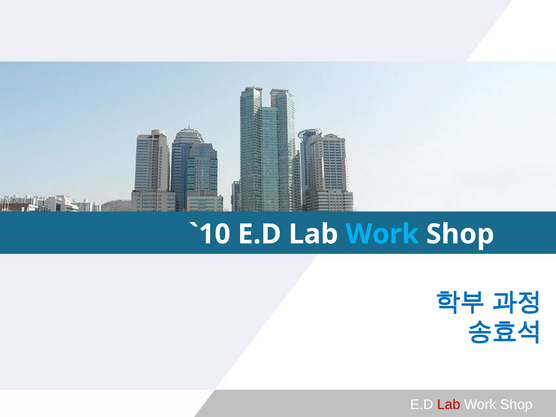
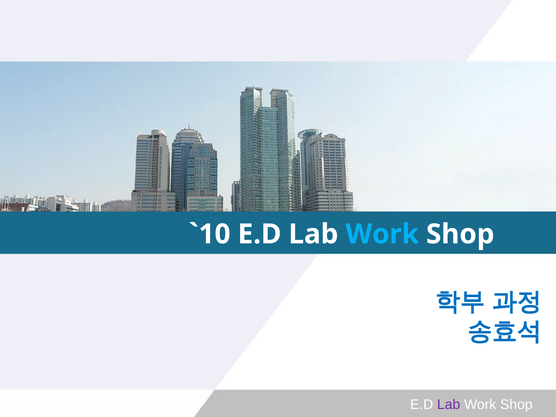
Lab at (449, 405) colour: red -> purple
